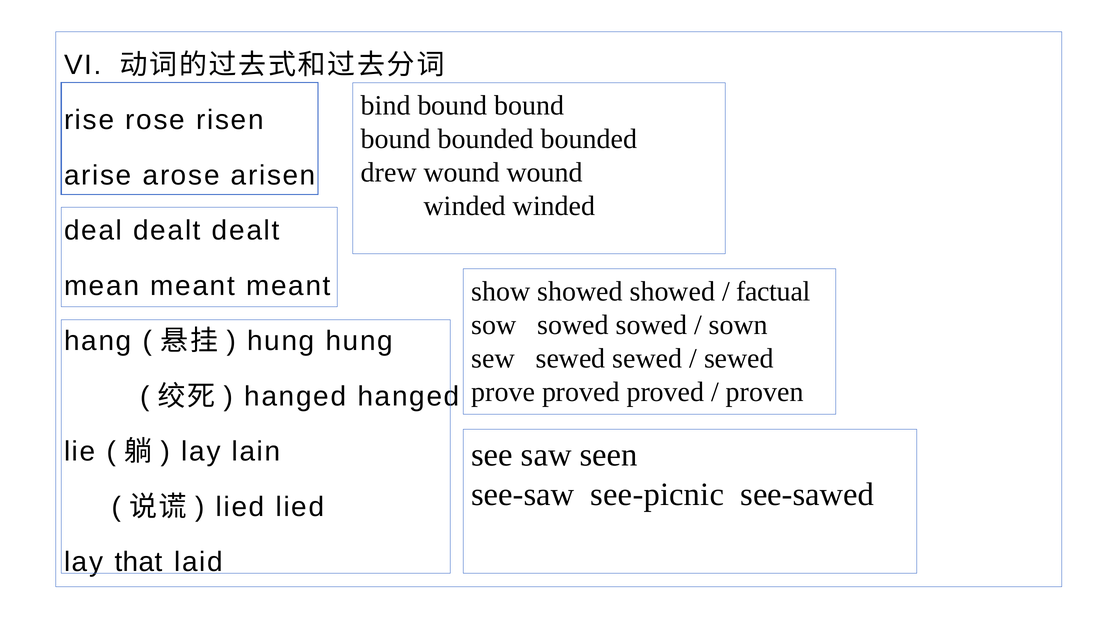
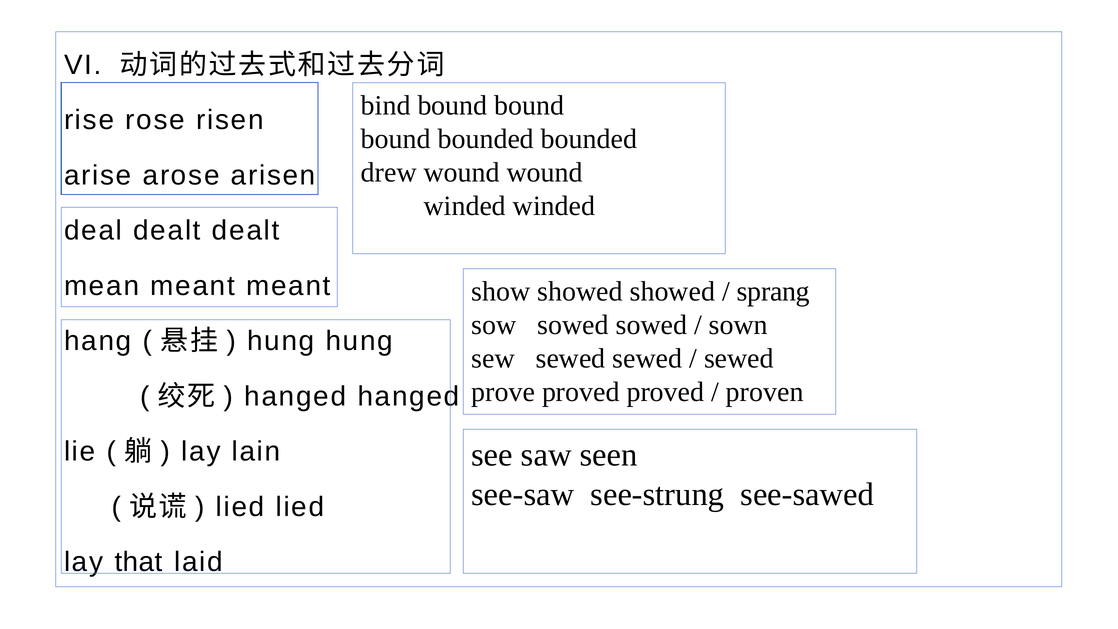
factual: factual -> sprang
see-picnic: see-picnic -> see-strung
